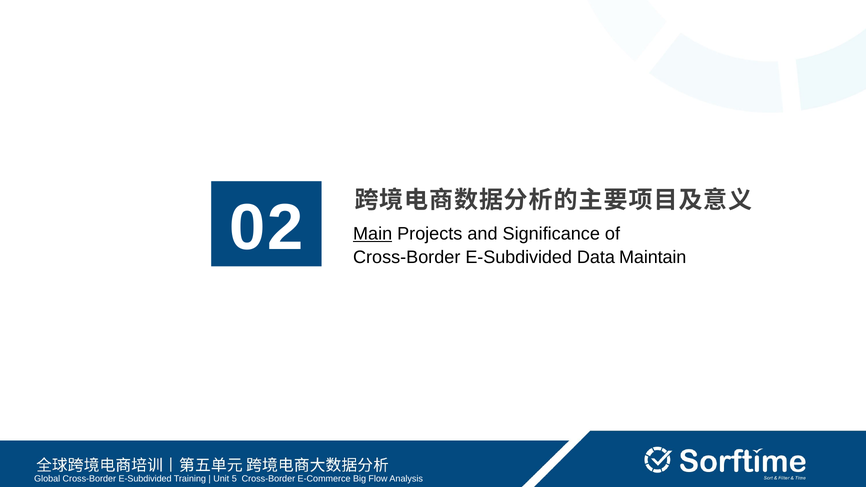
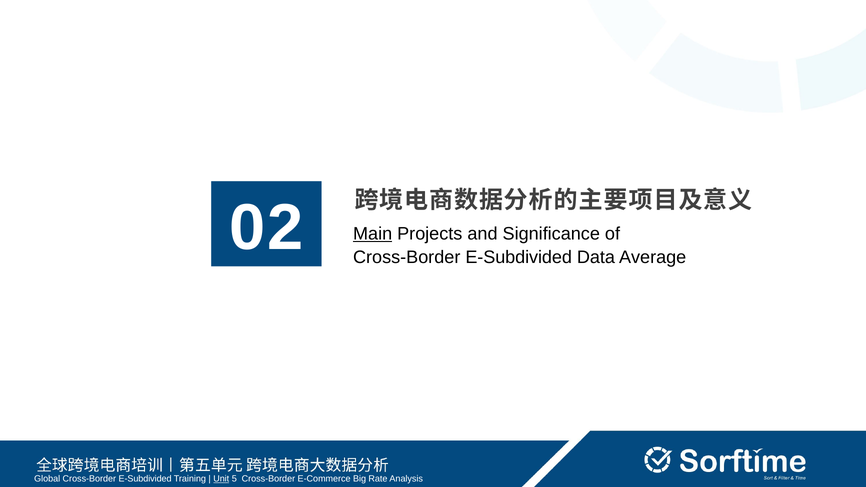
Maintain: Maintain -> Average
Unit underline: none -> present
Flow: Flow -> Rate
